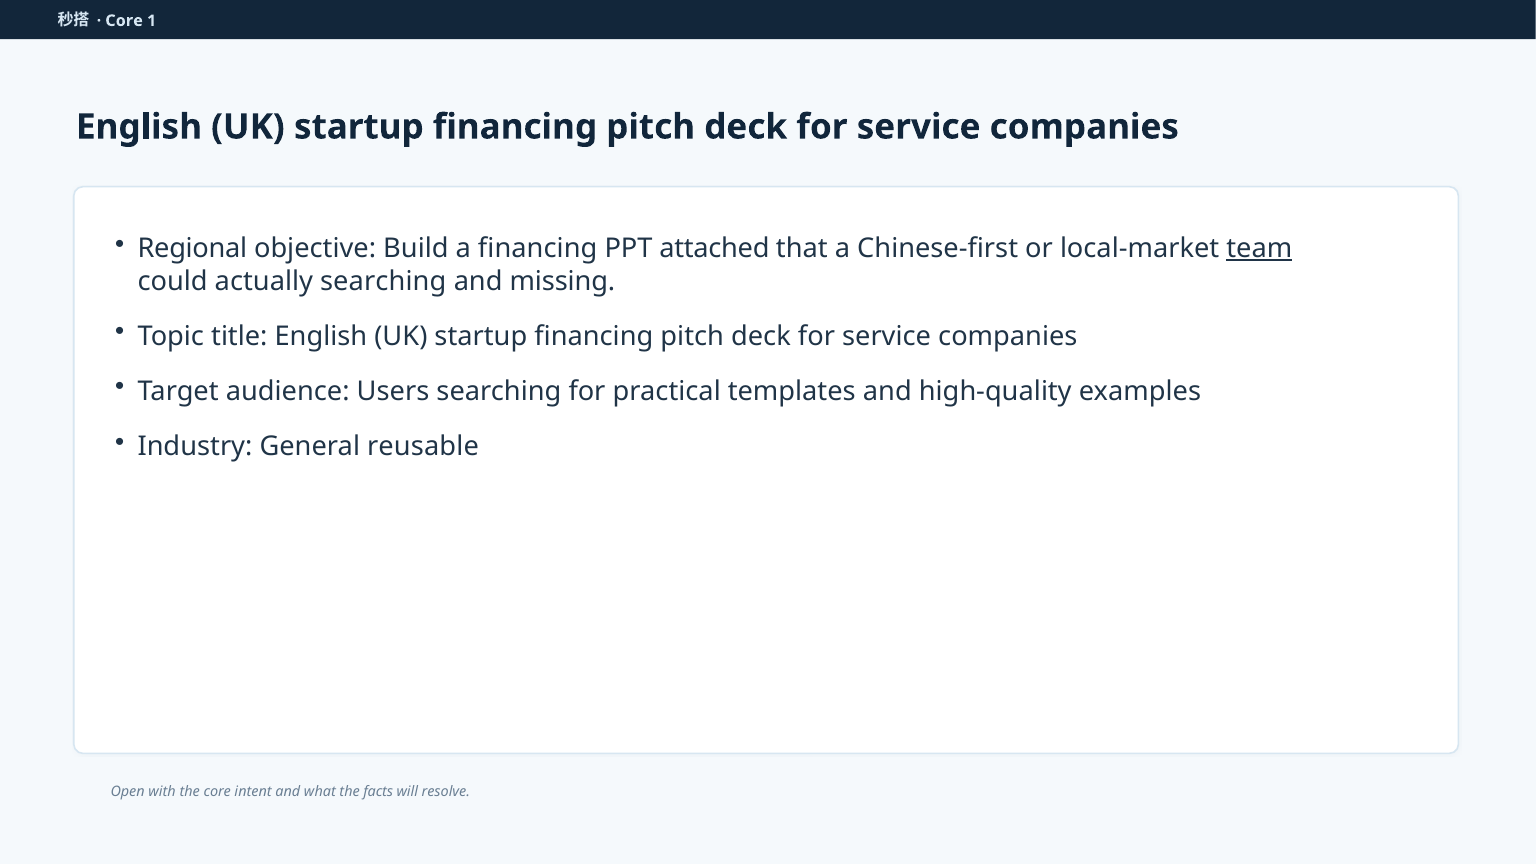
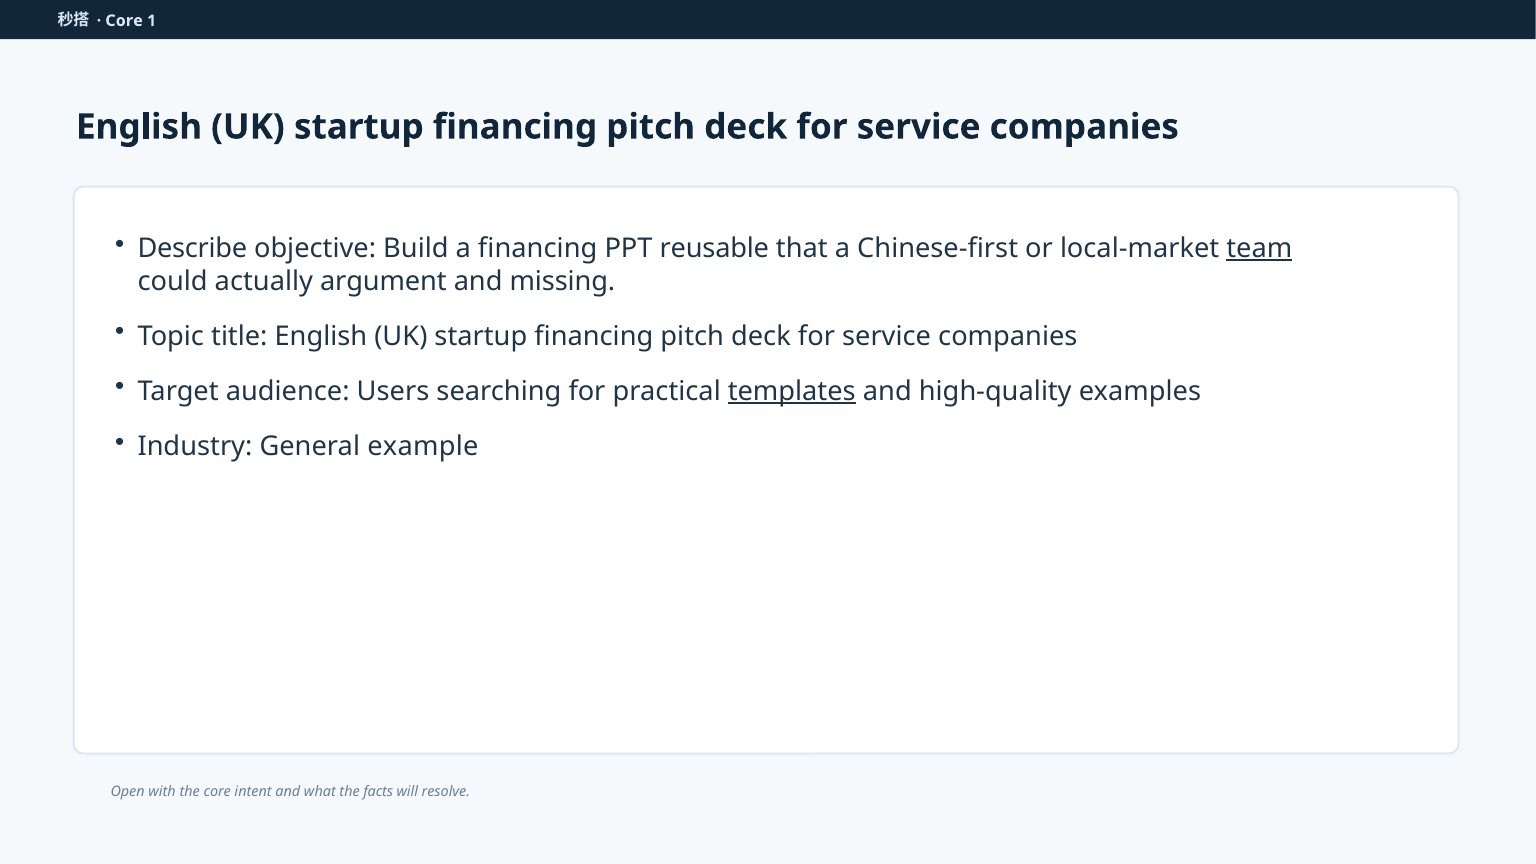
Regional: Regional -> Describe
attached: attached -> reusable
actually searching: searching -> argument
templates underline: none -> present
reusable: reusable -> example
